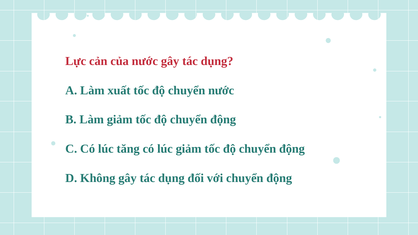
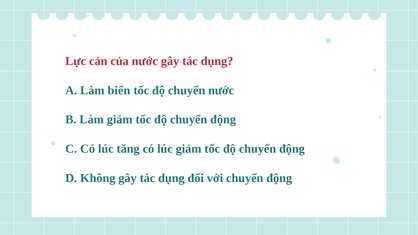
xuất: xuất -> biển
